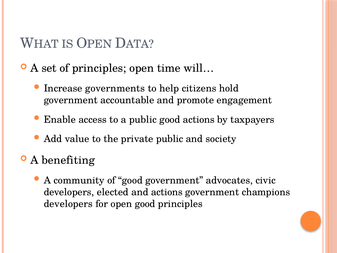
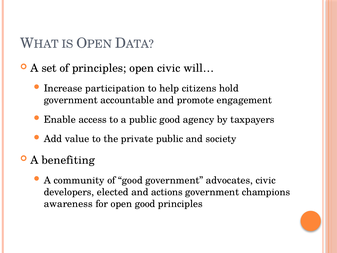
open time: time -> civic
governments: governments -> participation
good actions: actions -> agency
developers at (68, 204): developers -> awareness
